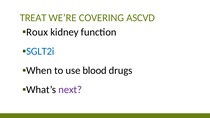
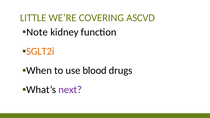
TREAT: TREAT -> LITTLE
Roux: Roux -> Note
SGLT2i colour: blue -> orange
